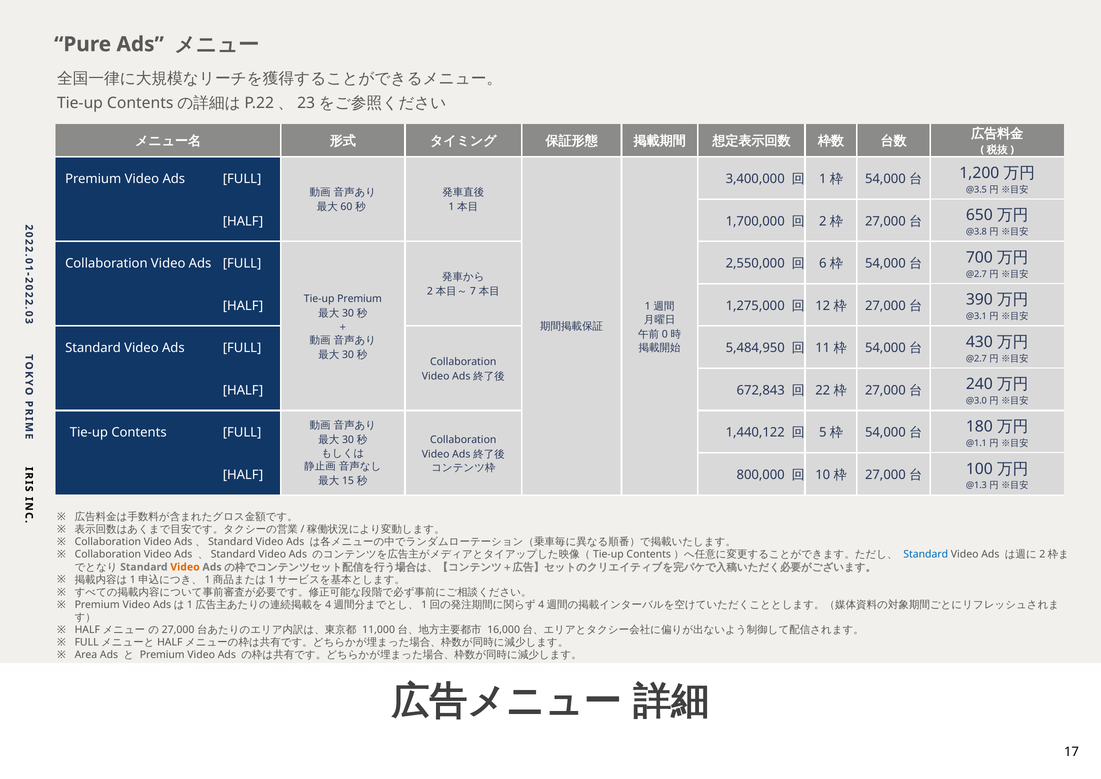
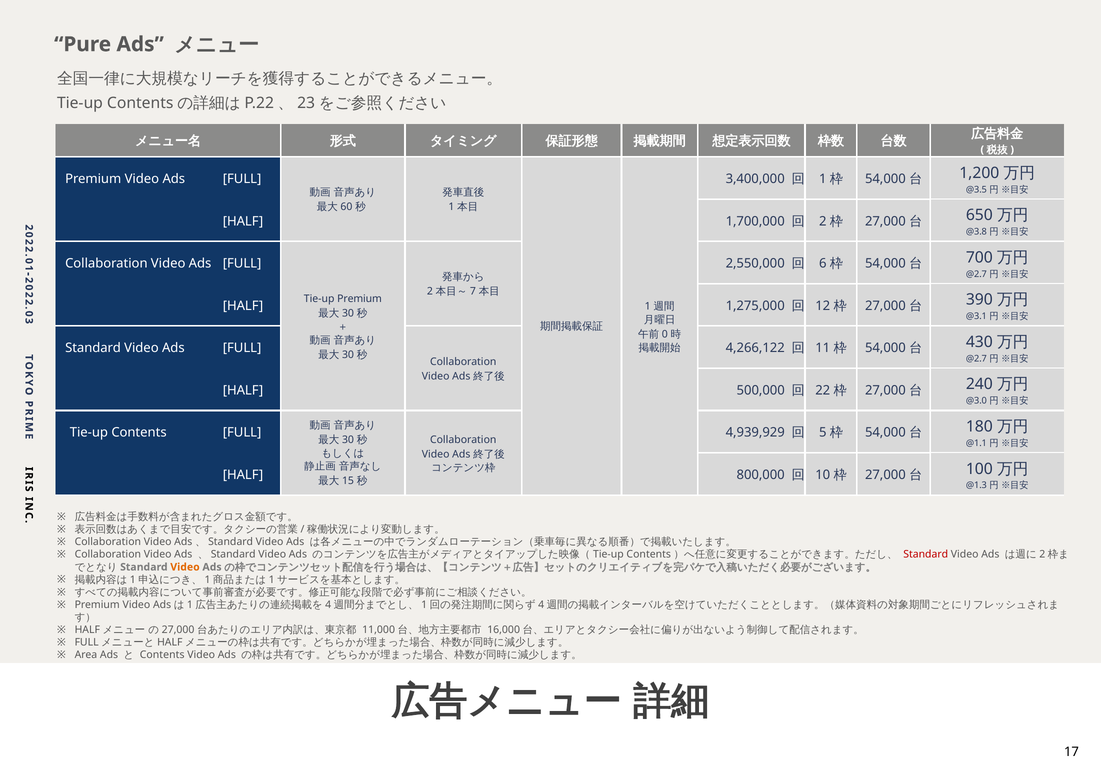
5,484,950: 5,484,950 -> 4,266,122
672,843: 672,843 -> 500,000
1,440,122: 1,440,122 -> 4,939,929
Standard at (926, 554) colour: blue -> red
Premium at (162, 654): Premium -> Contents
